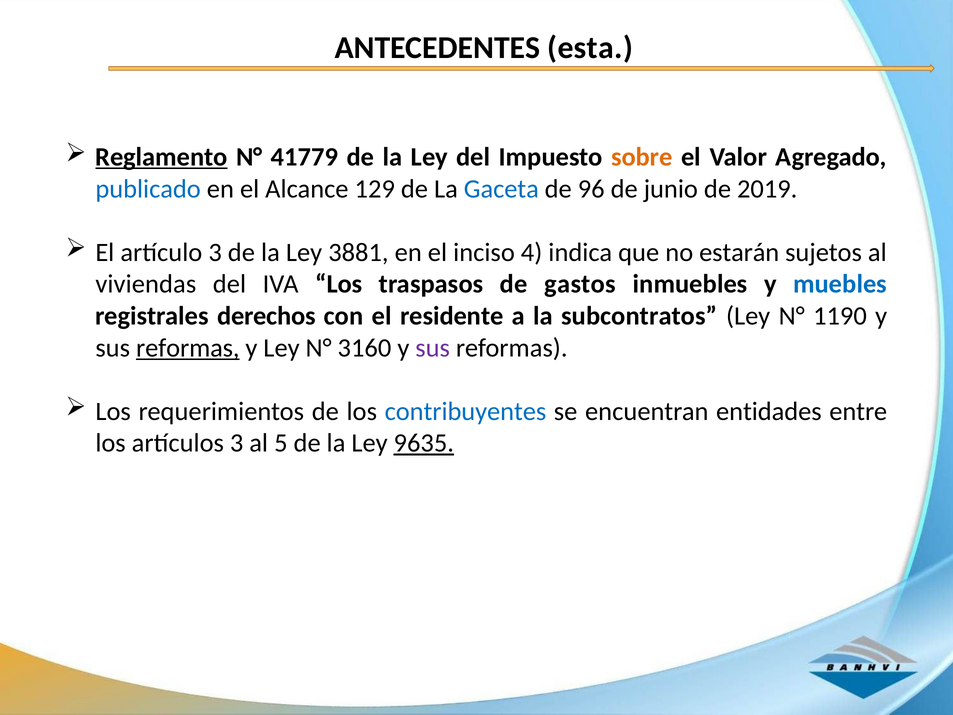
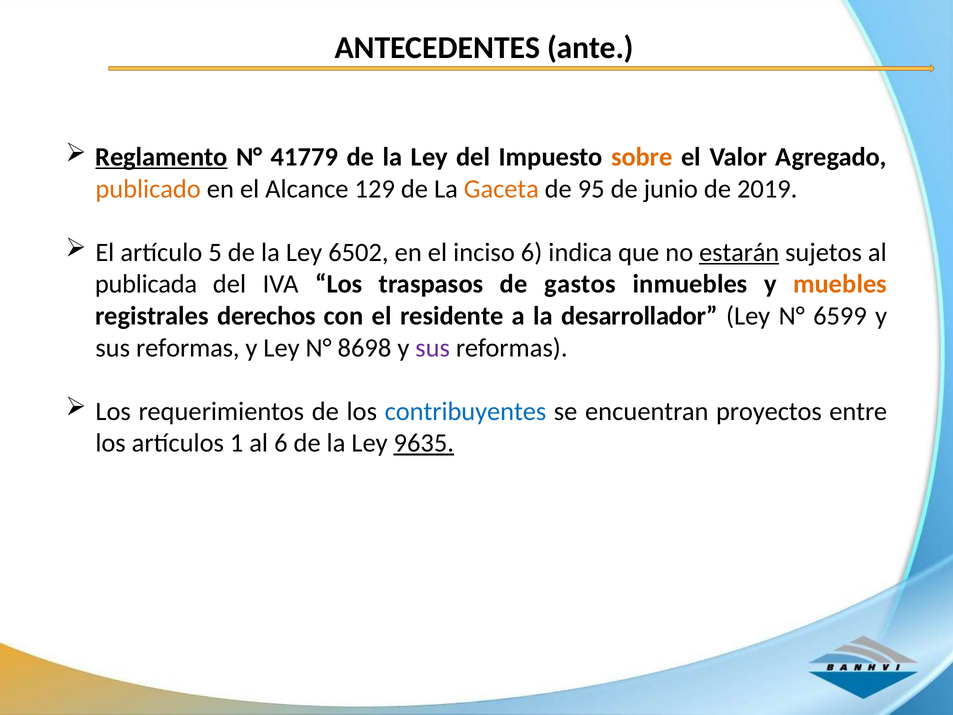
esta: esta -> ante
publicado colour: blue -> orange
Gaceta colour: blue -> orange
96: 96 -> 95
artículo 3: 3 -> 5
3881: 3881 -> 6502
inciso 4: 4 -> 6
estarán underline: none -> present
viviendas: viviendas -> publicada
muebles colour: blue -> orange
subcontratos: subcontratos -> desarrollador
1190: 1190 -> 6599
reformas at (188, 348) underline: present -> none
3160: 3160 -> 8698
entidades: entidades -> proyectos
artículos 3: 3 -> 1
al 5: 5 -> 6
